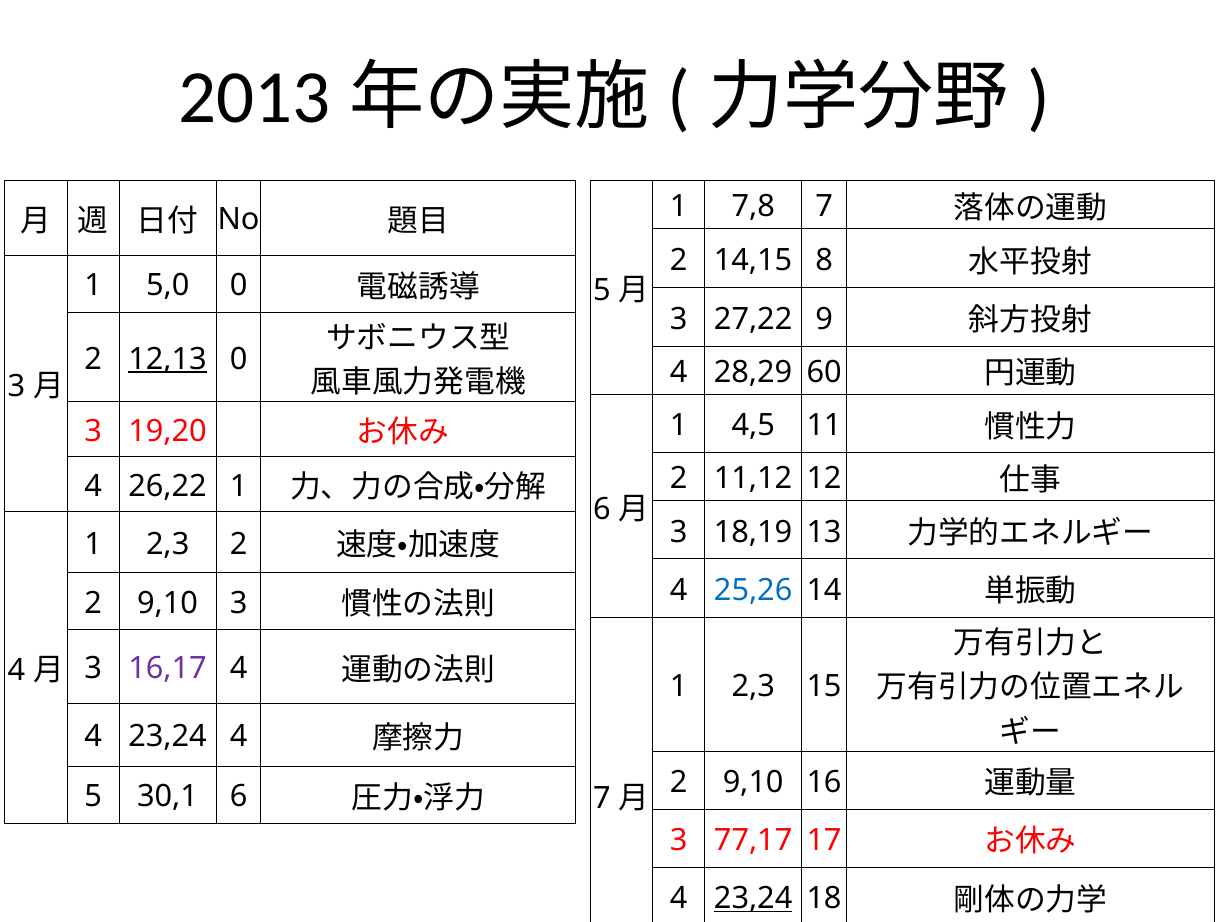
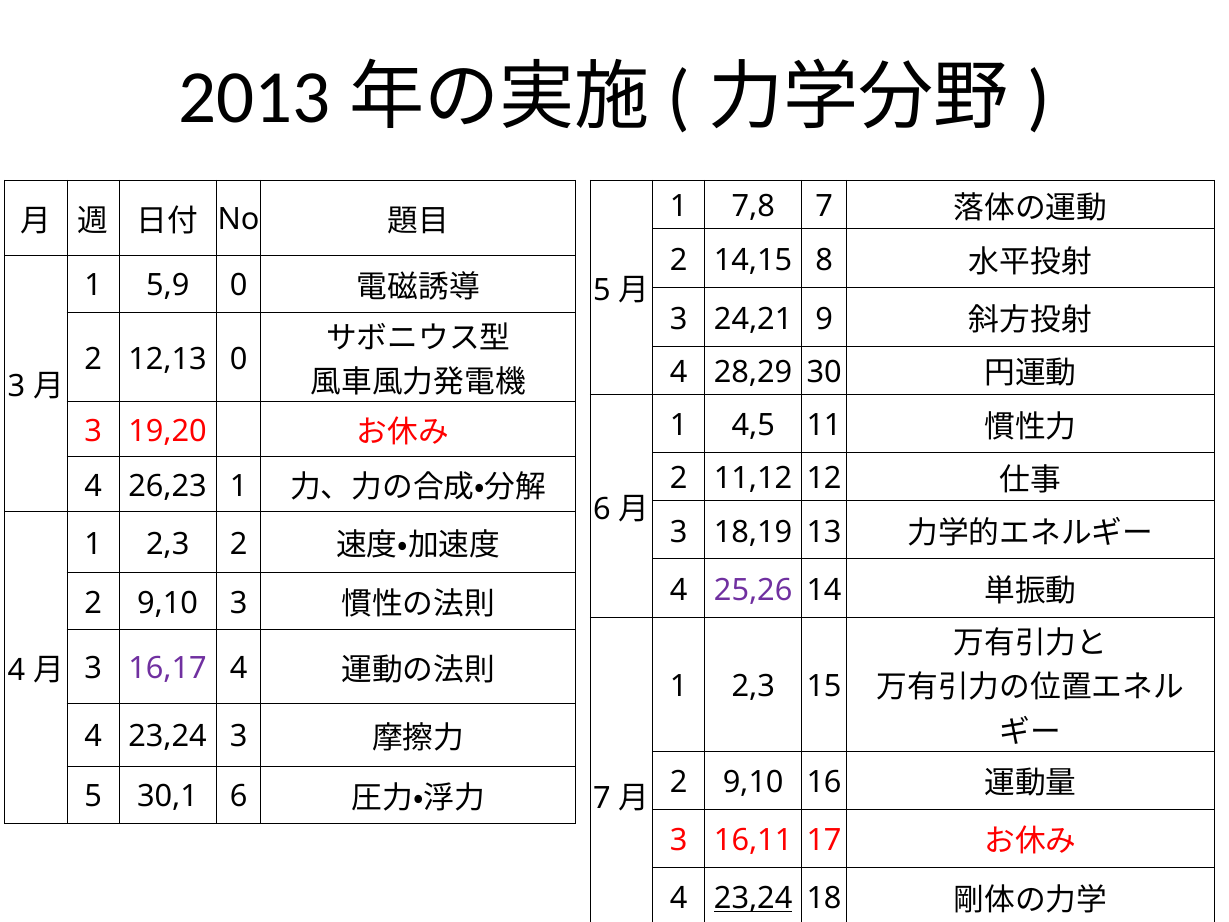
5,0: 5,0 -> 5,9
27,22: 27,22 -> 24,21
12,13 underline: present -> none
60: 60 -> 30
26,22: 26,22 -> 26,23
25,26 colour: blue -> purple
23,24 4: 4 -> 3
77,17: 77,17 -> 16,11
